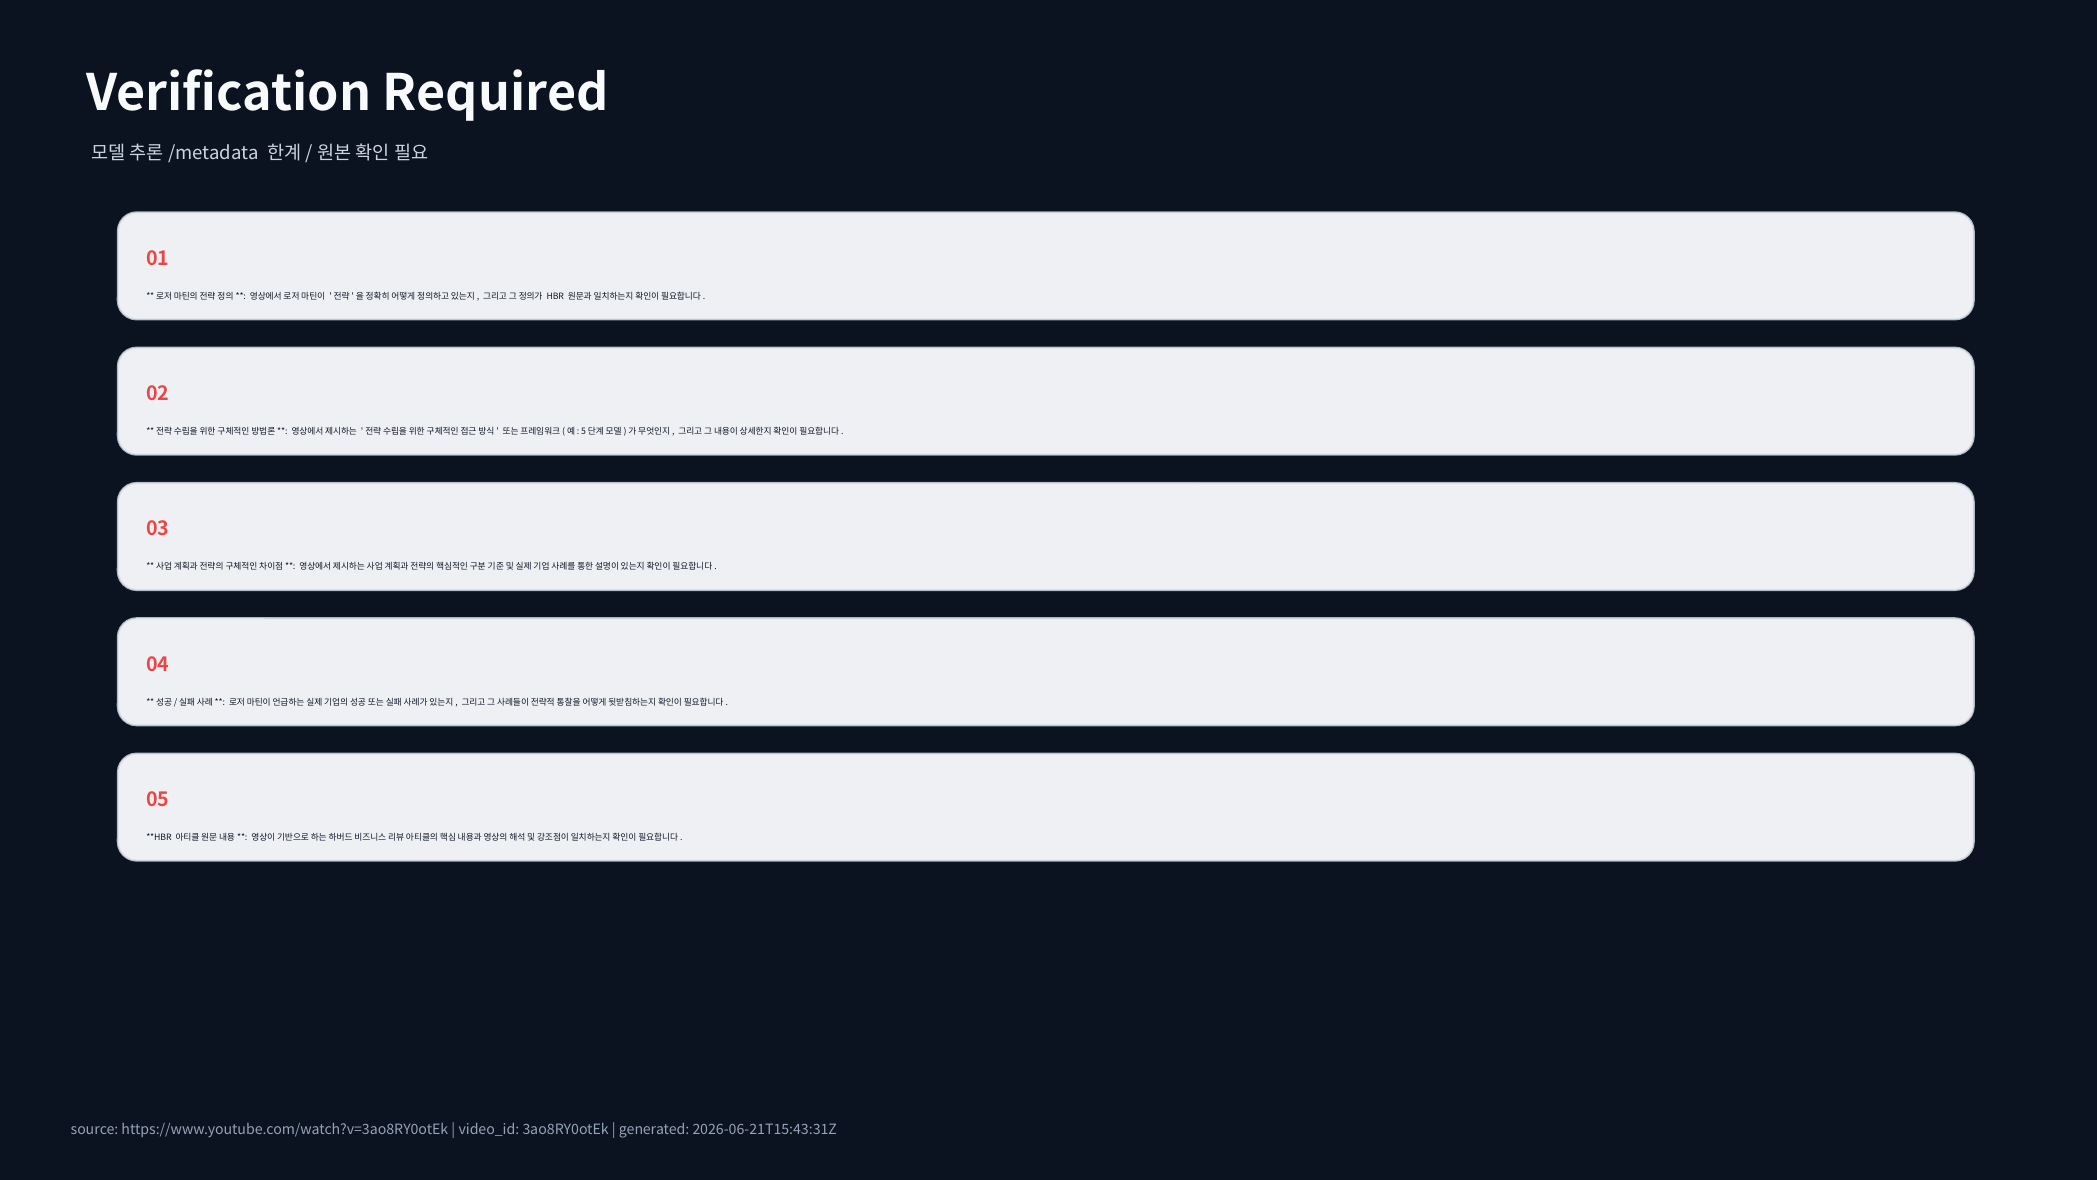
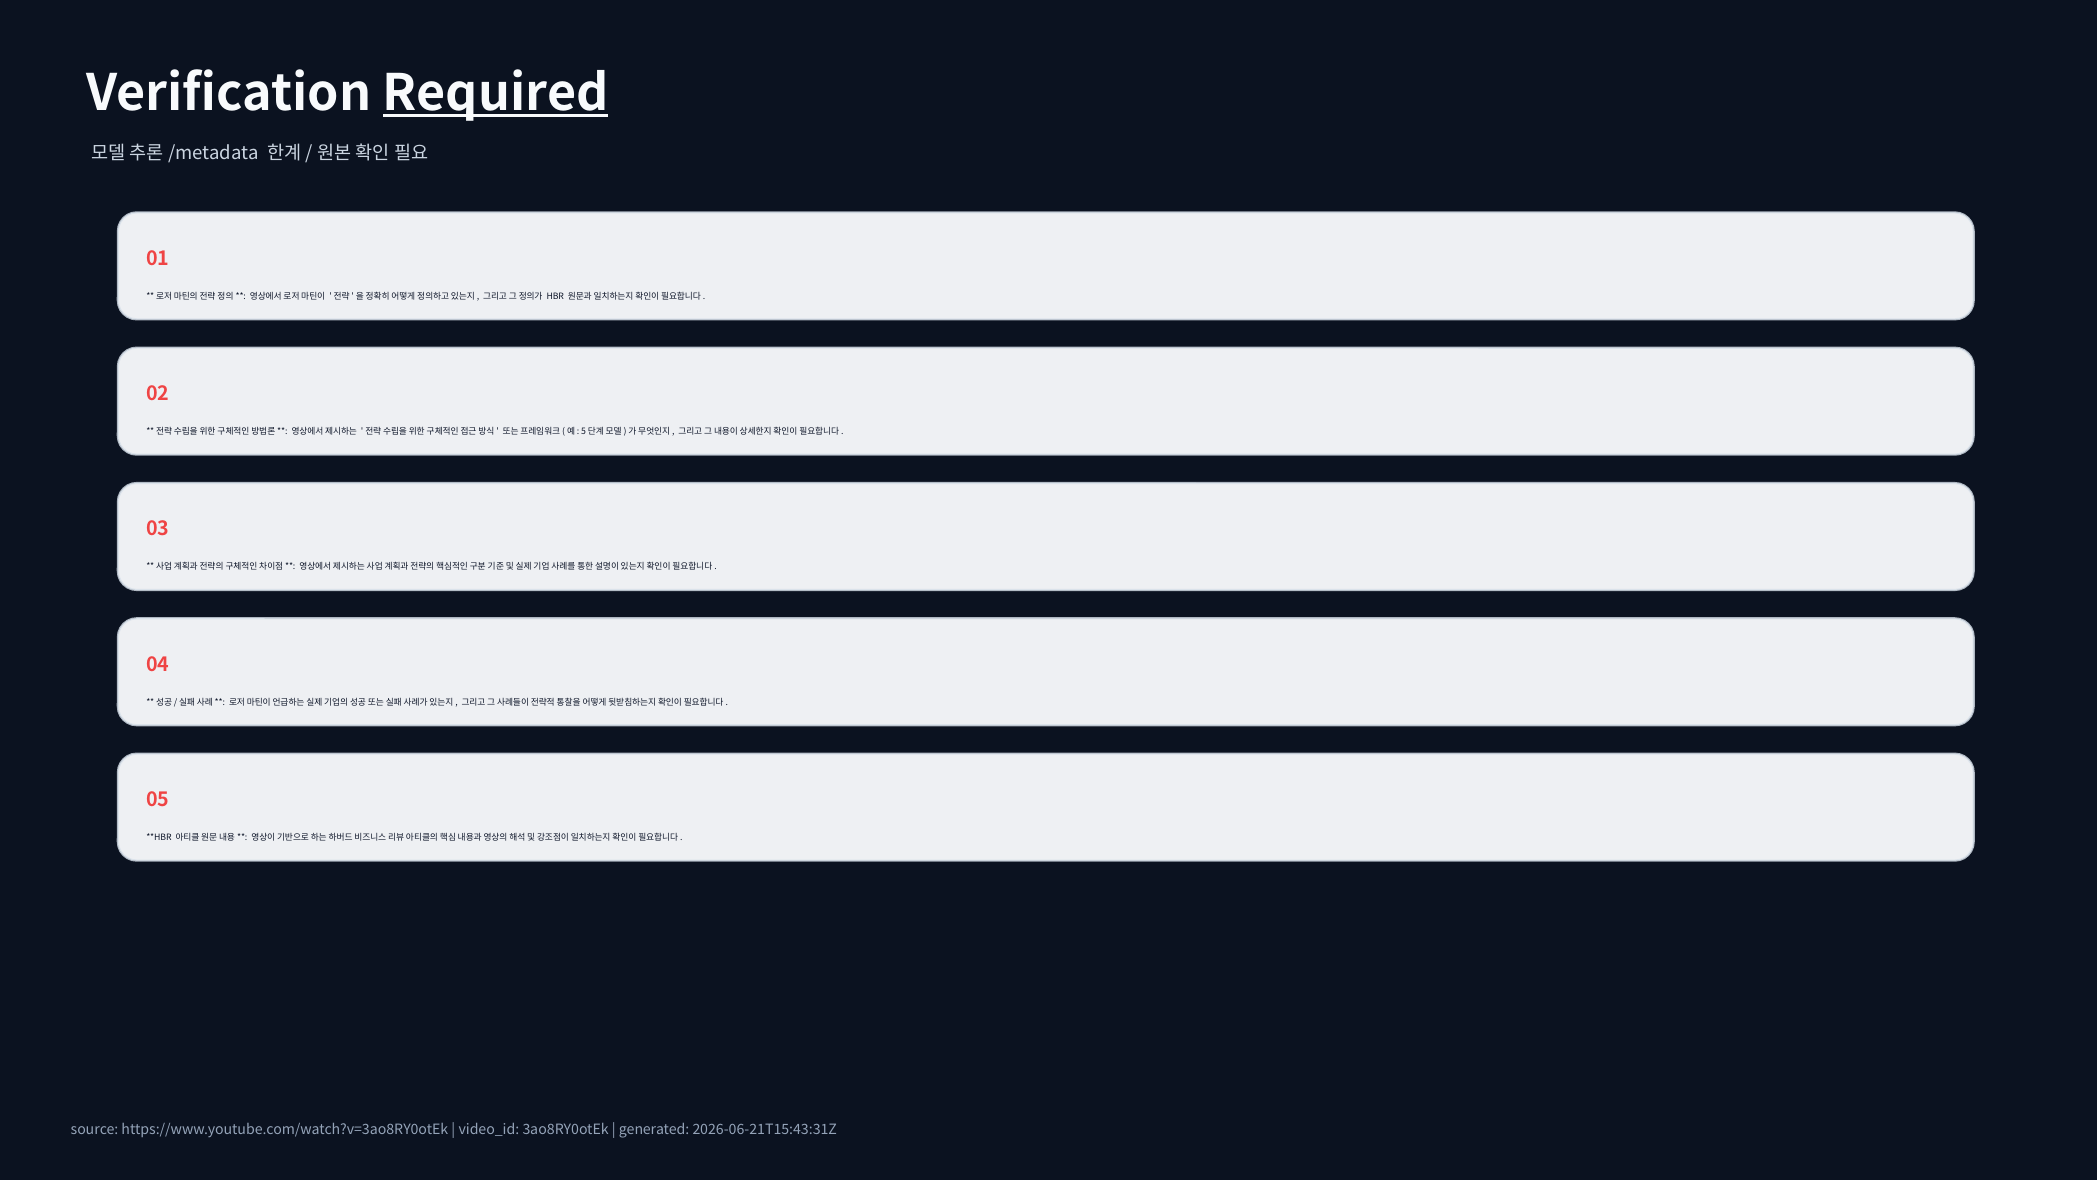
Required underline: none -> present
